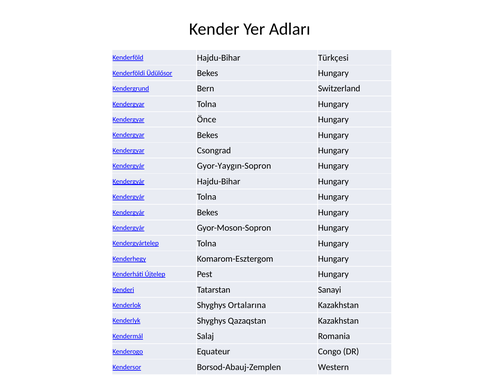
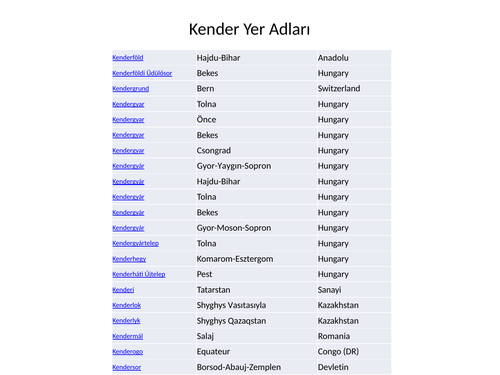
Türkçesi: Türkçesi -> Anadolu
Ortalarına: Ortalarına -> Vasıtasıyla
Western: Western -> Devletin
